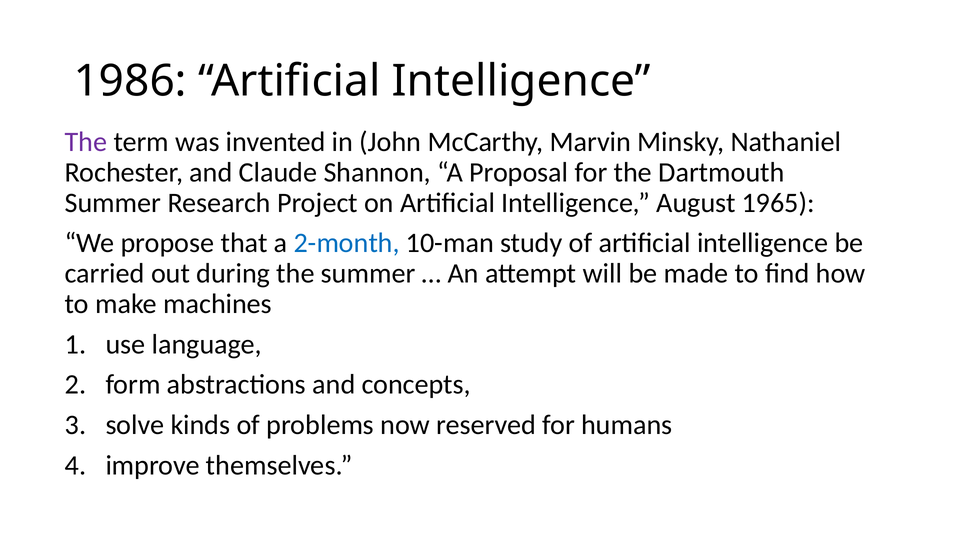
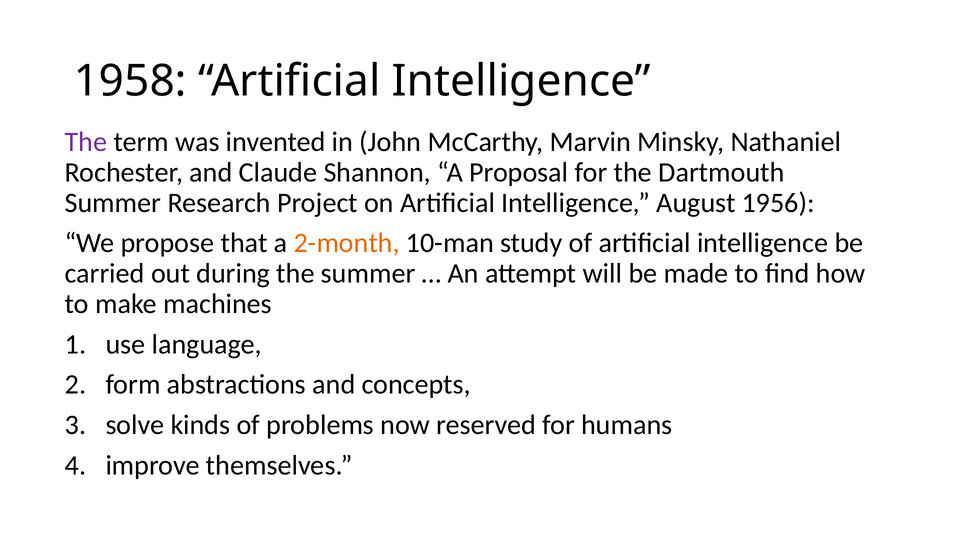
1986: 1986 -> 1958
1965: 1965 -> 1956
2-month colour: blue -> orange
